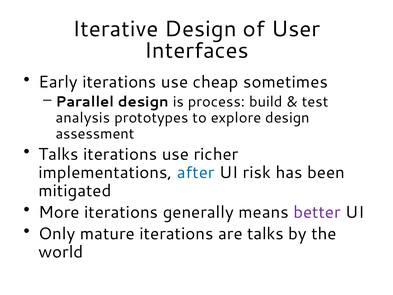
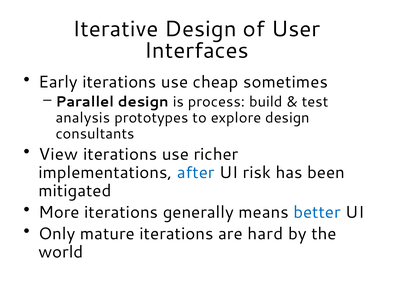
assessment: assessment -> consultants
Talks at (58, 154): Talks -> View
better colour: purple -> blue
are talks: talks -> hard
